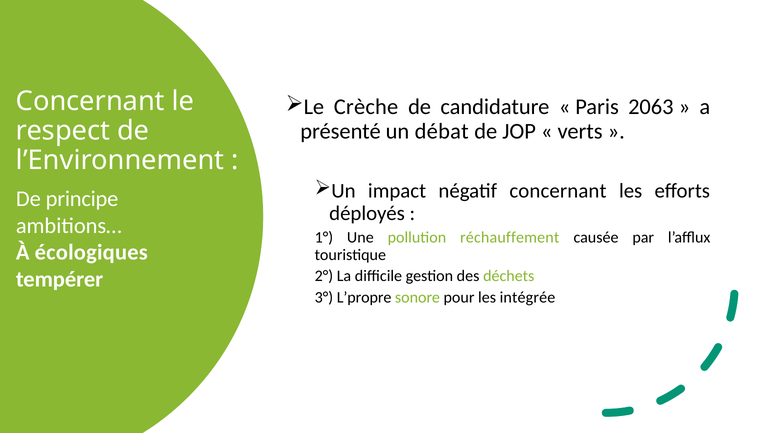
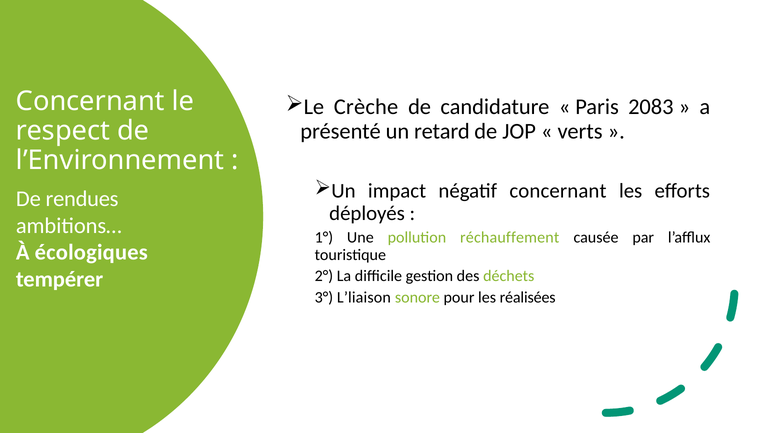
2063: 2063 -> 2083
débat: débat -> retard
principe: principe -> rendues
L’propre: L’propre -> L’liaison
intégrée: intégrée -> réalisées
